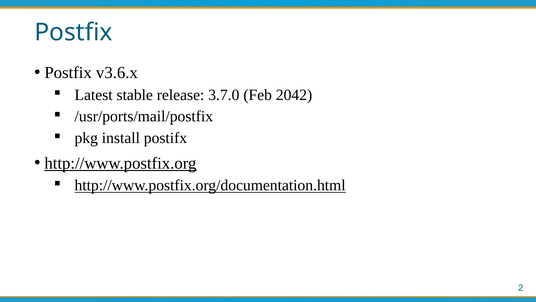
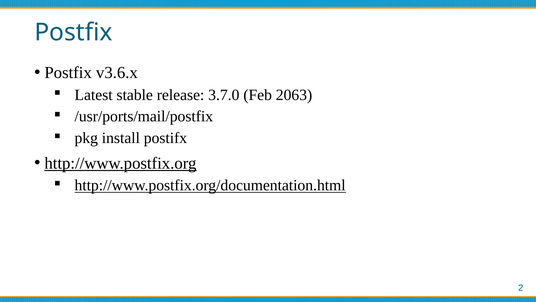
2042: 2042 -> 2063
